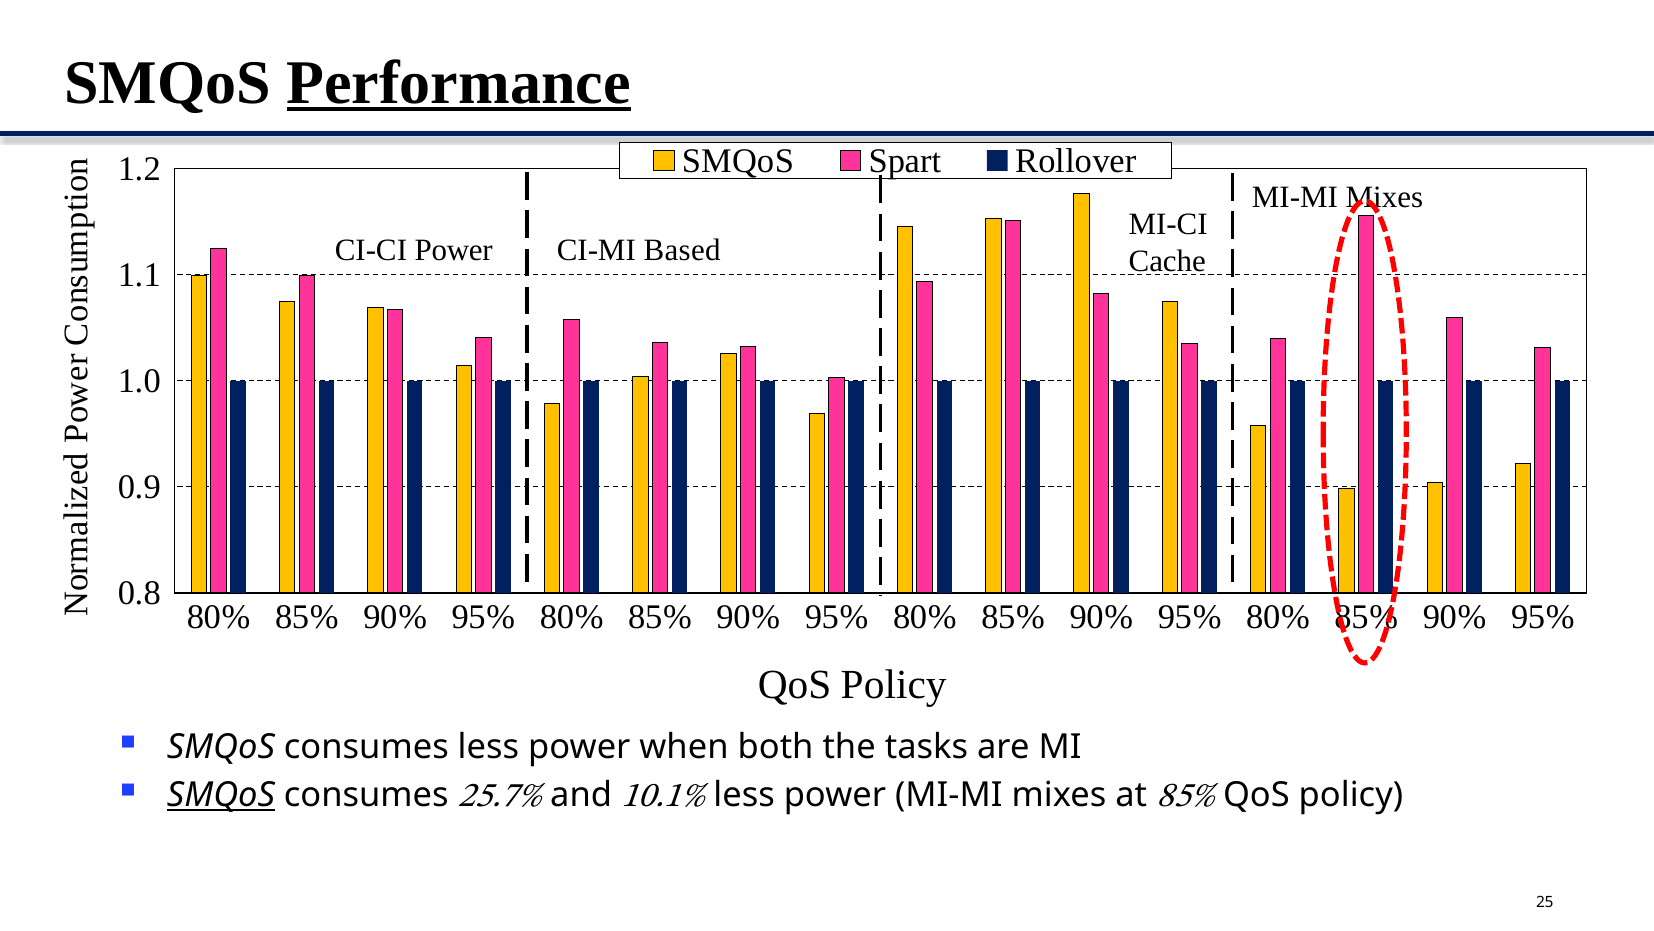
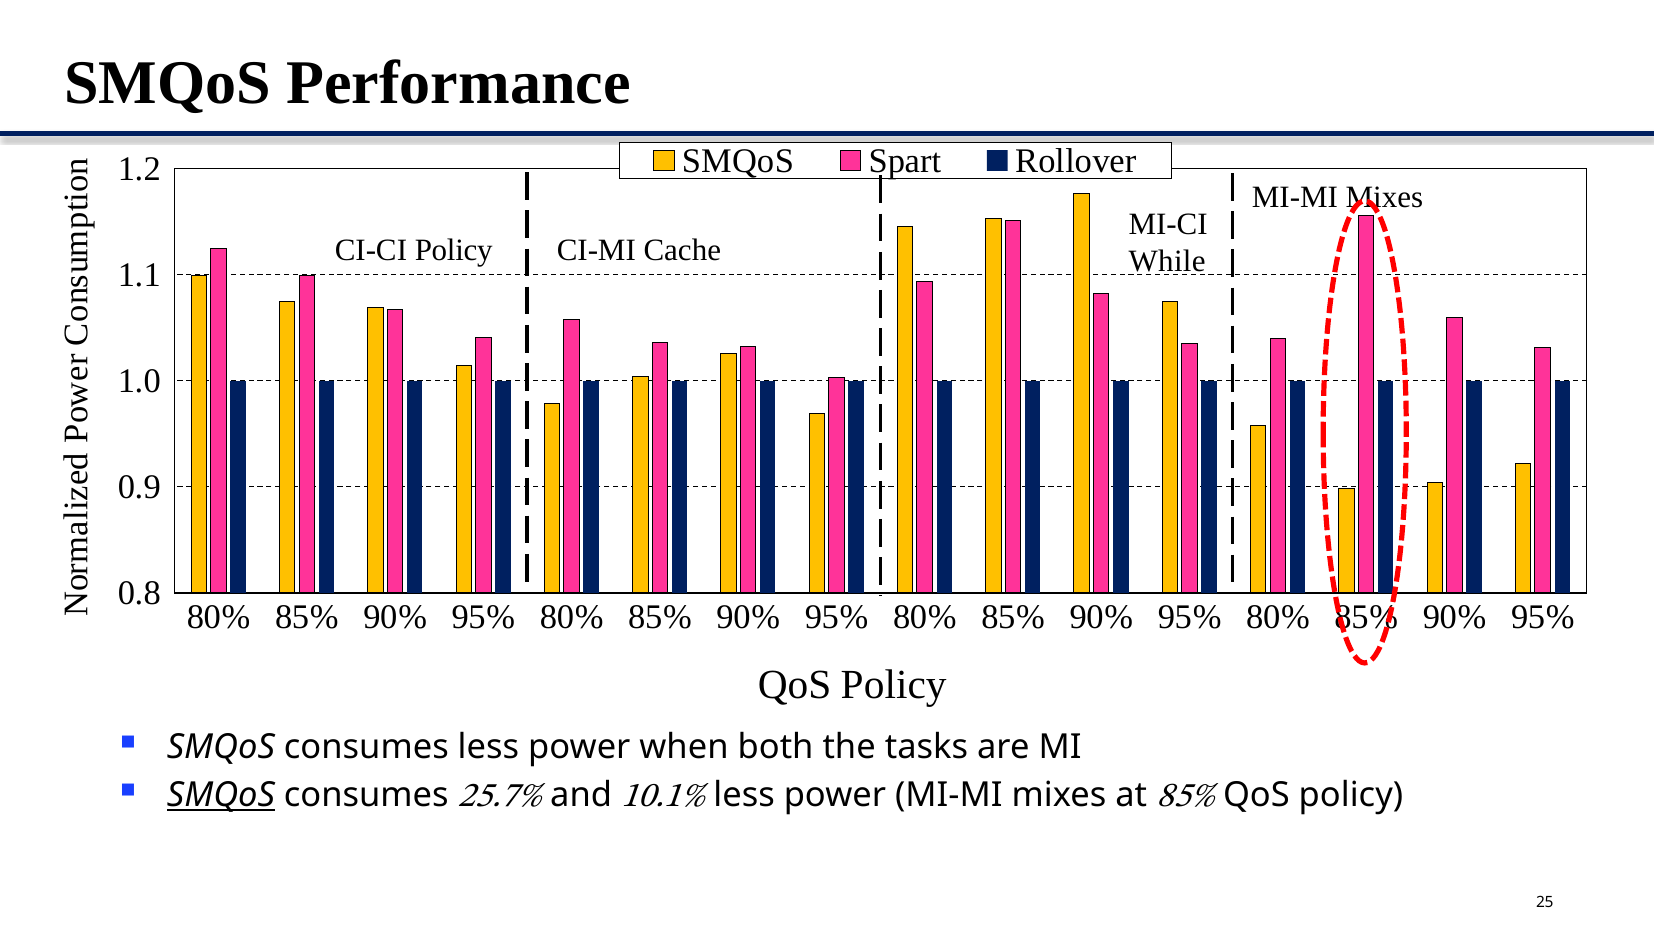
Performance underline: present -> none
CI-CI Power: Power -> Policy
Based: Based -> Cache
Cache: Cache -> While
